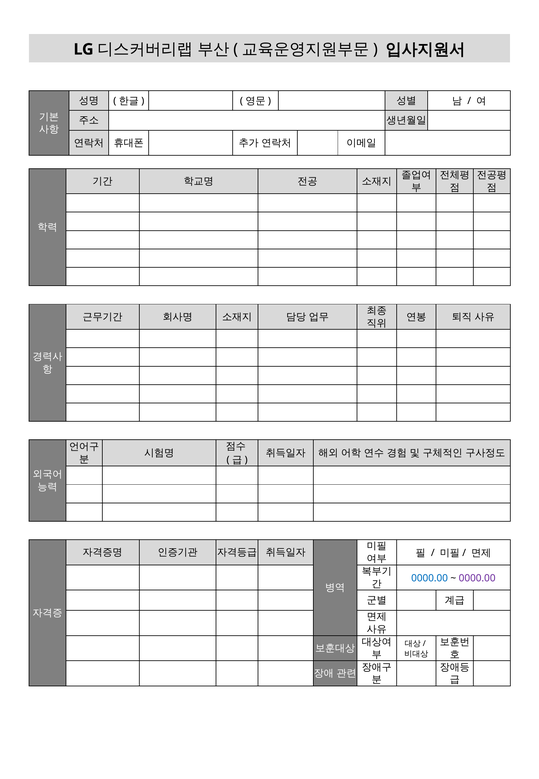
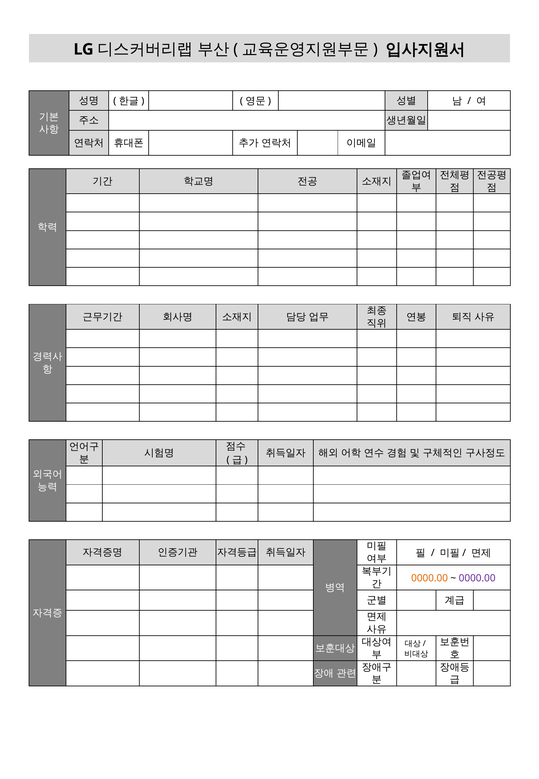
0000.00 at (430, 578) colour: blue -> orange
